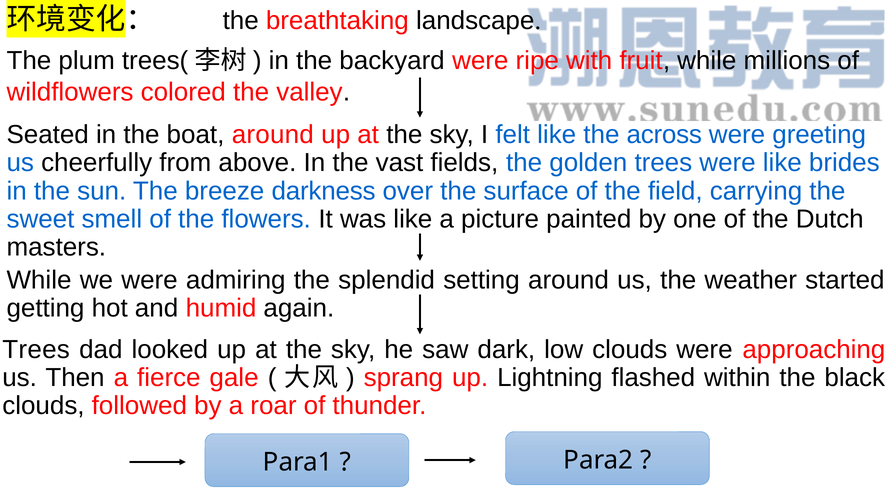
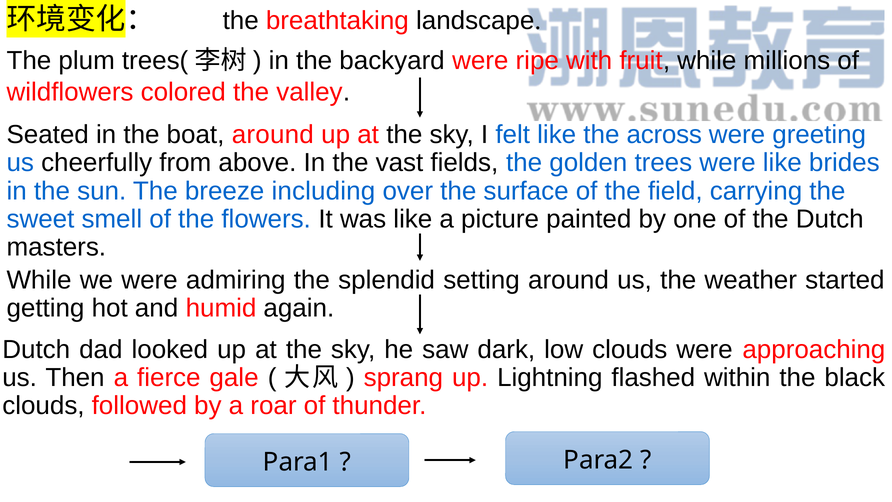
darkness: darkness -> including
Trees at (36, 349): Trees -> Dutch
